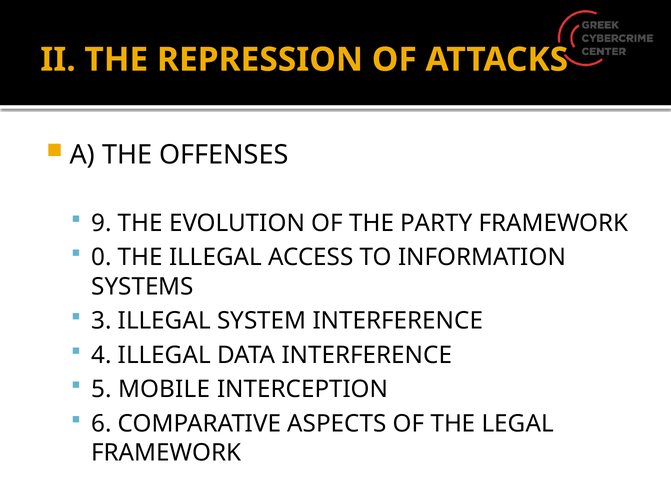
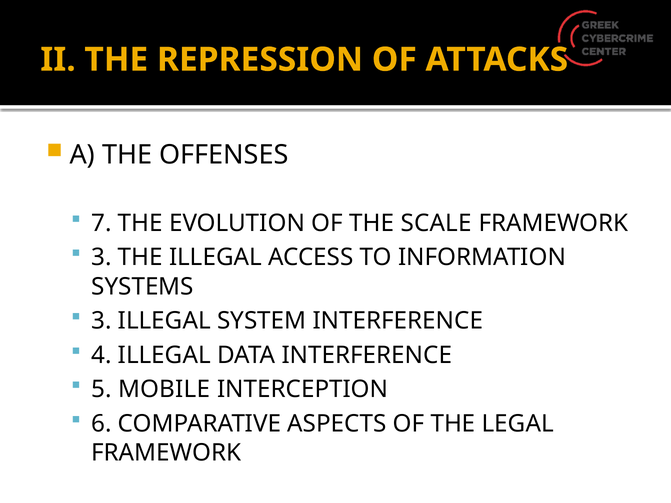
9: 9 -> 7
PARTY: PARTY -> SCALE
0 at (101, 258): 0 -> 3
